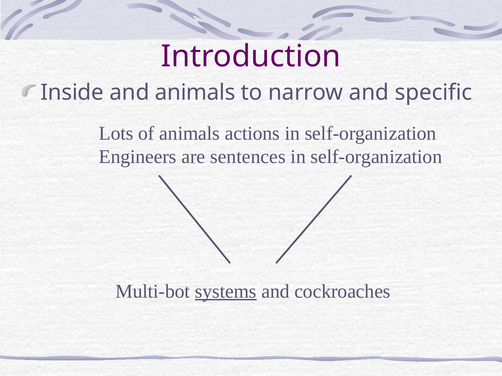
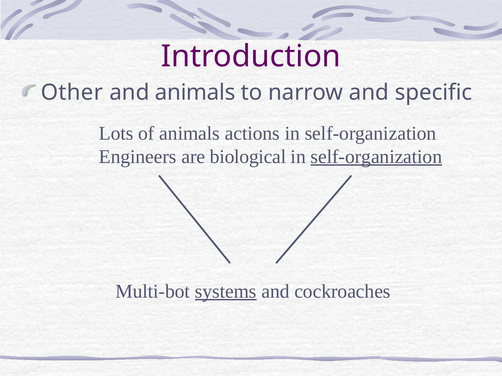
Inside: Inside -> Other
sentences: sentences -> biological
self-organization at (376, 157) underline: none -> present
